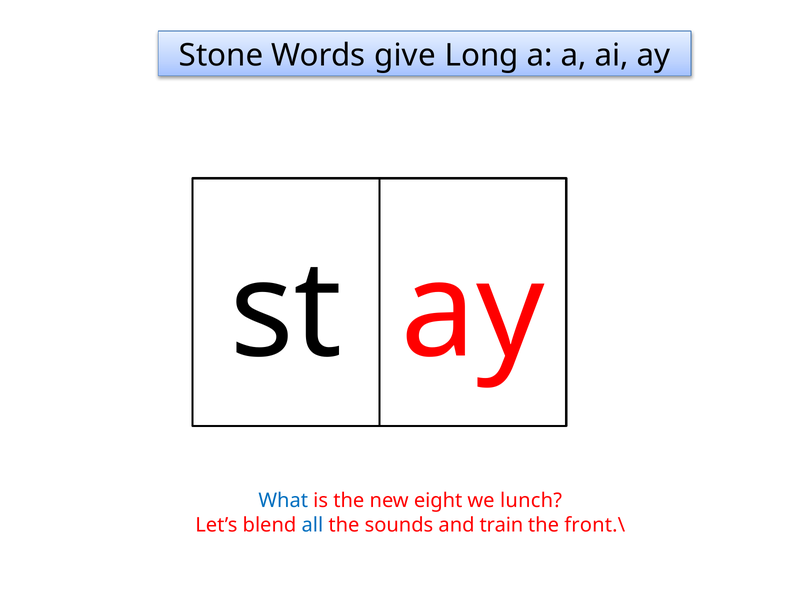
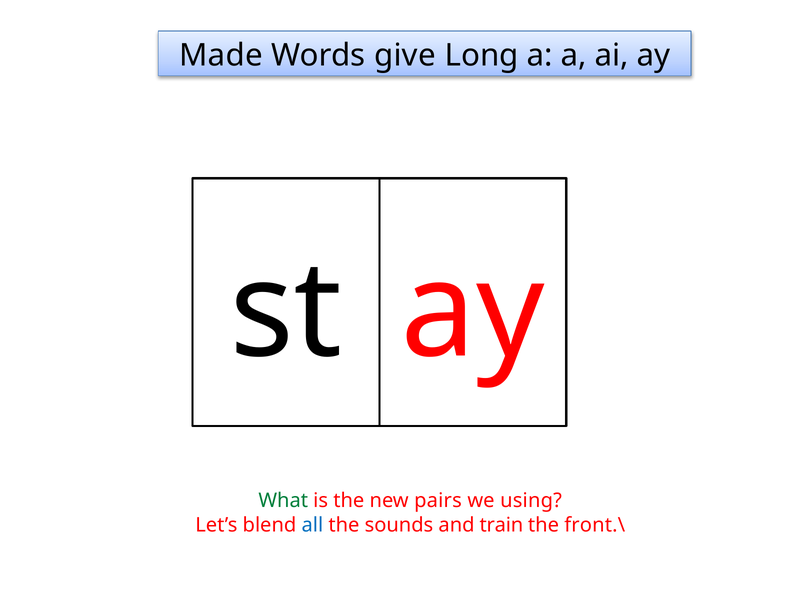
Stone: Stone -> Made
What colour: blue -> green
eight: eight -> pairs
lunch: lunch -> using
